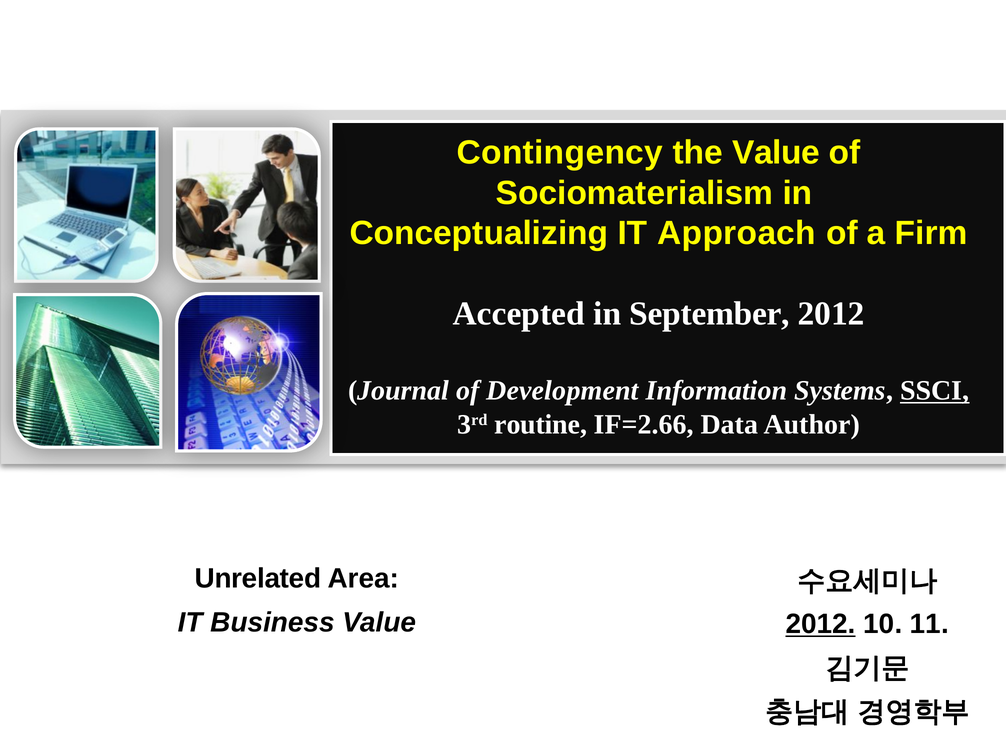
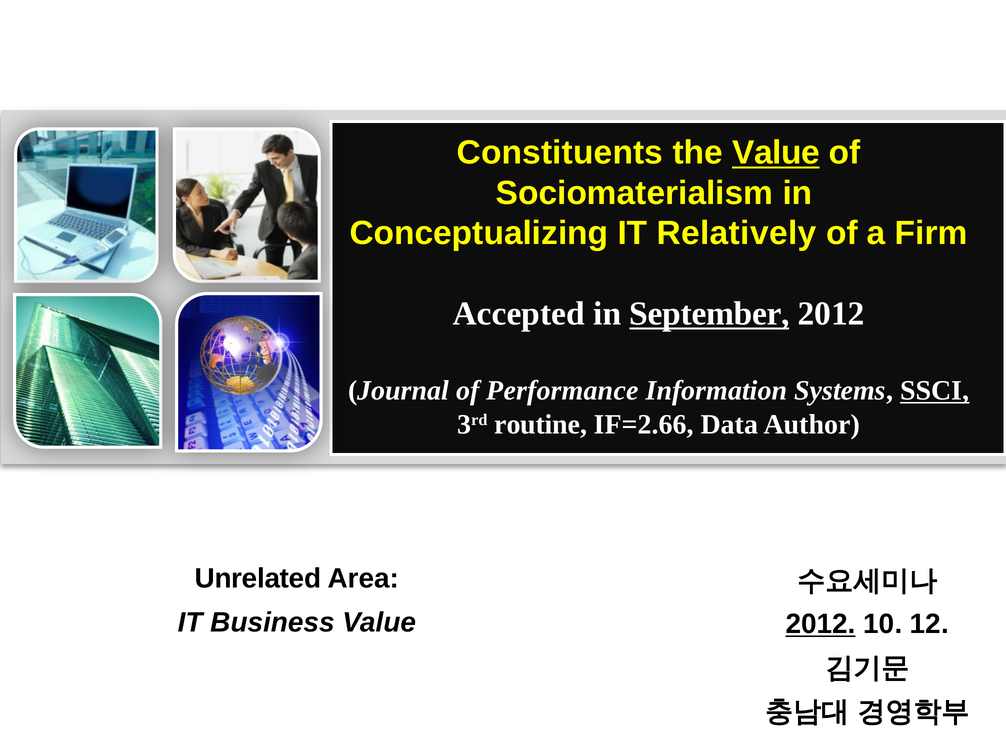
Contingency: Contingency -> Constituents
Value at (776, 153) underline: none -> present
Approach: Approach -> Relatively
September underline: none -> present
Development: Development -> Performance
11: 11 -> 12
